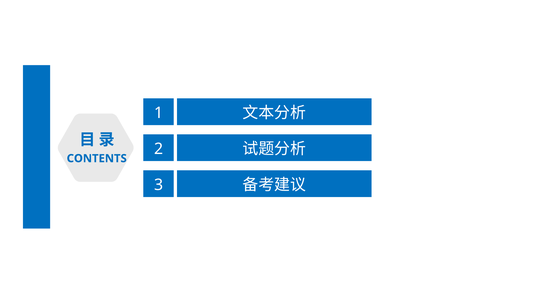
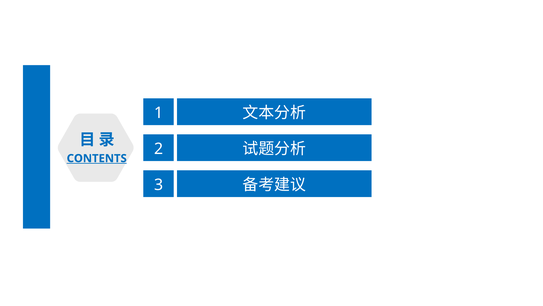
CONTENTS underline: none -> present
